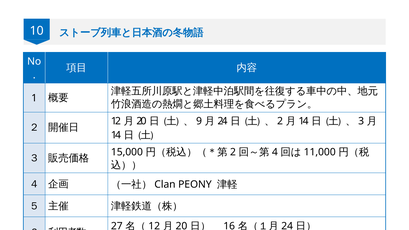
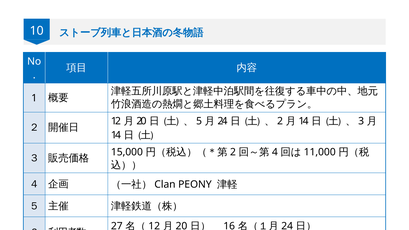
9: 9 -> 5
